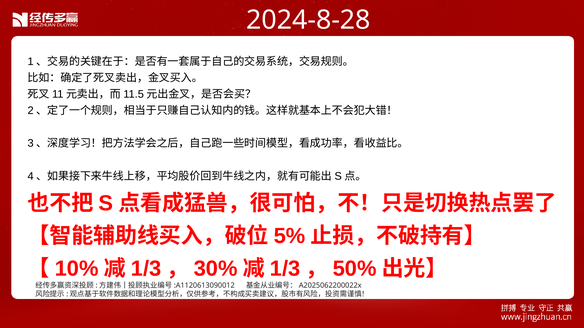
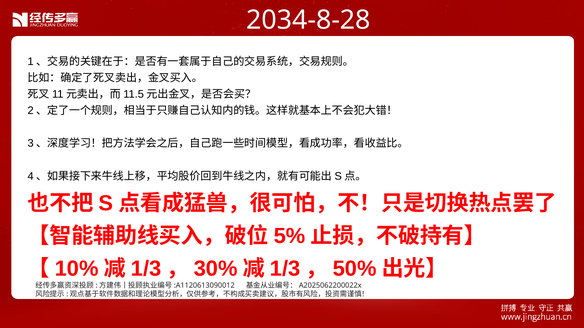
2024-8-28: 2024-8-28 -> 2034-8-28
